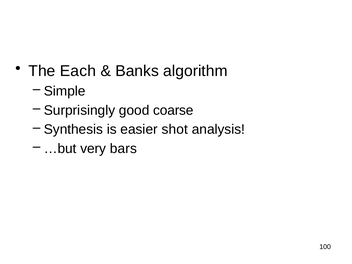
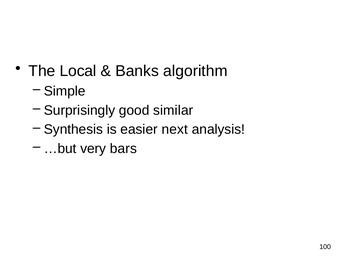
Each: Each -> Local
coarse: coarse -> similar
shot: shot -> next
